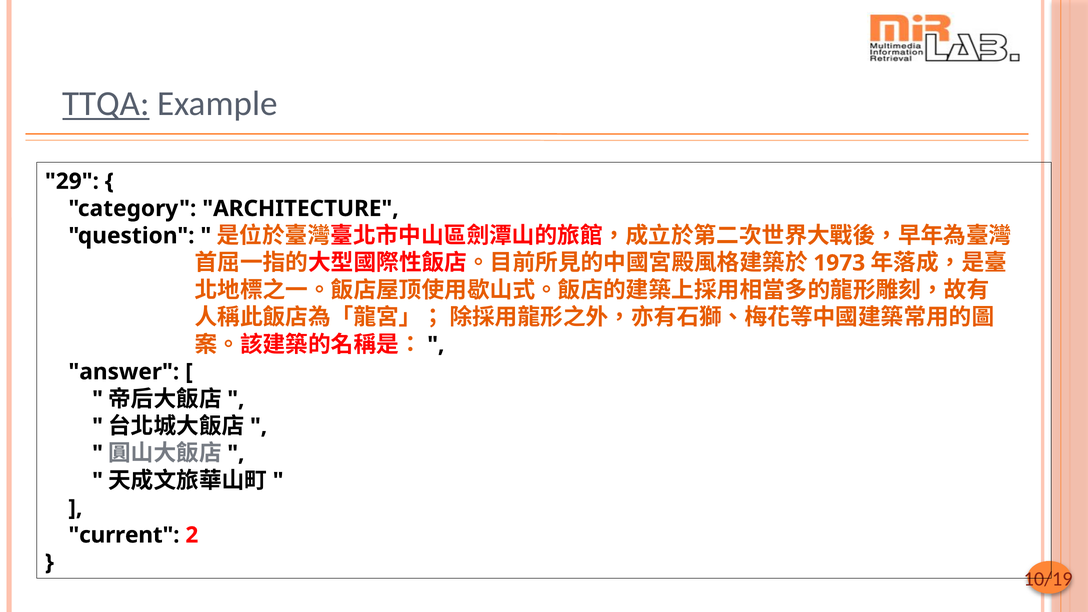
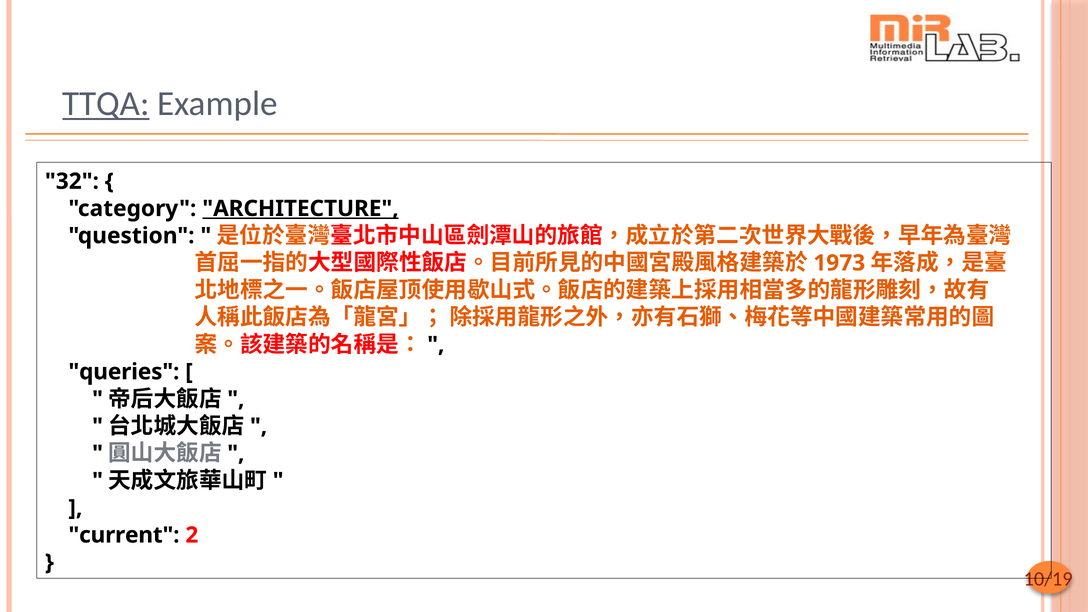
29: 29 -> 32
ARCHITECTURE underline: none -> present
answer: answer -> queries
